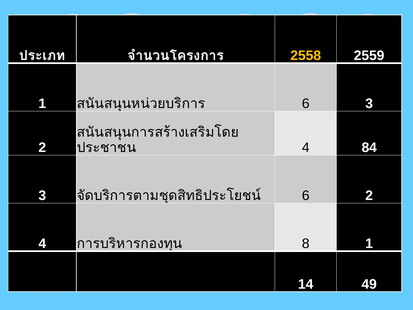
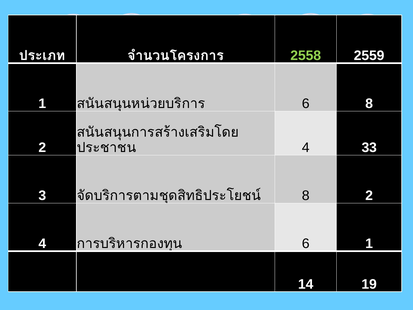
2558 colour: yellow -> light green
6 3: 3 -> 8
84: 84 -> 33
6 at (306, 196): 6 -> 8
8 at (306, 244): 8 -> 6
49: 49 -> 19
